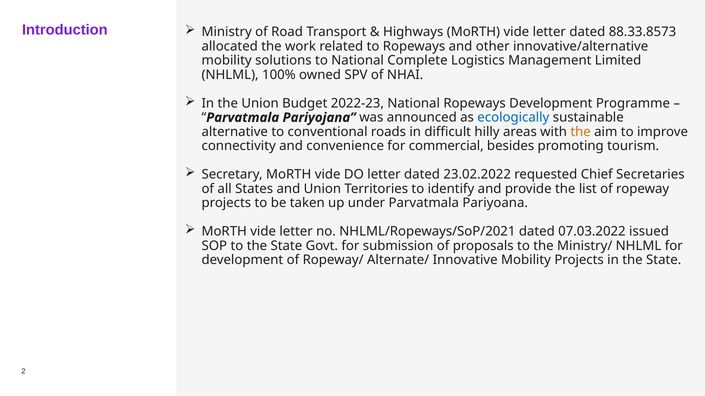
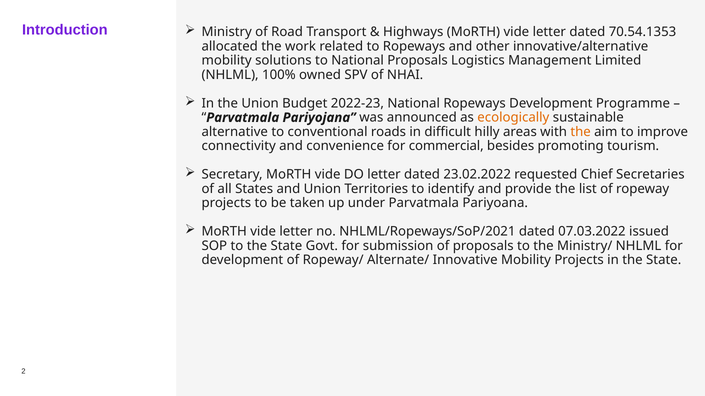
88.33.8573: 88.33.8573 -> 70.54.1353
National Complete: Complete -> Proposals
ecologically colour: blue -> orange
